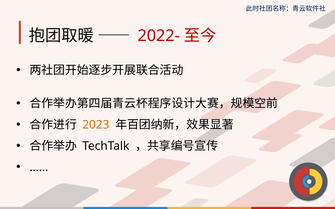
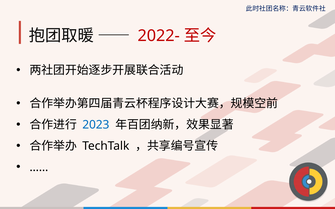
2023 colour: orange -> blue
